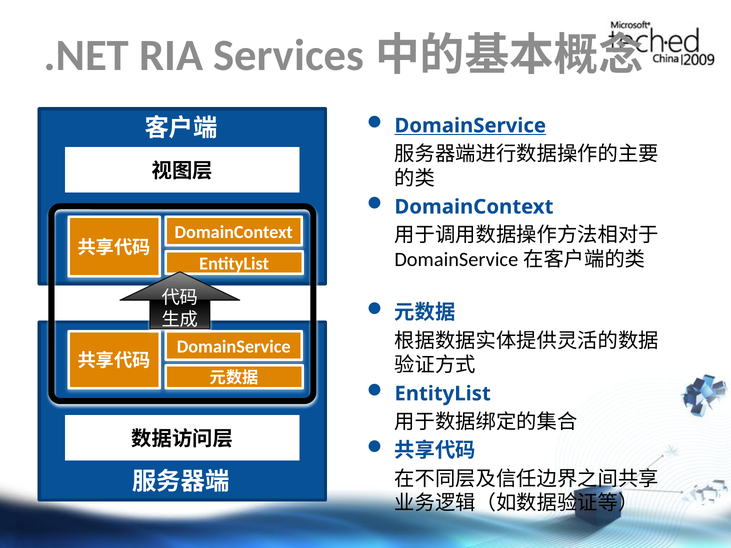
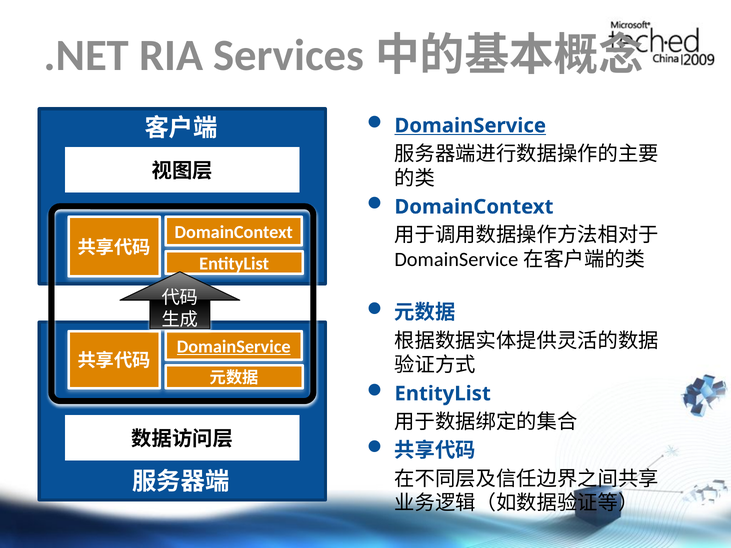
DomainService at (234, 347) underline: none -> present
